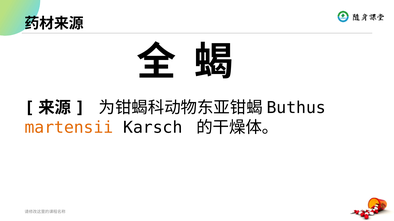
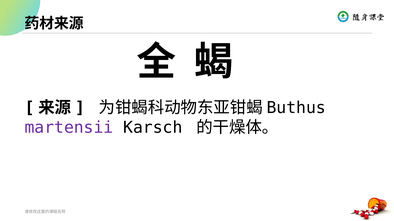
martensii colour: orange -> purple
